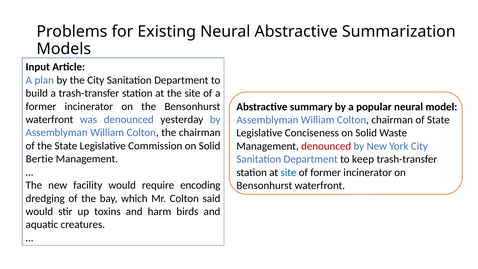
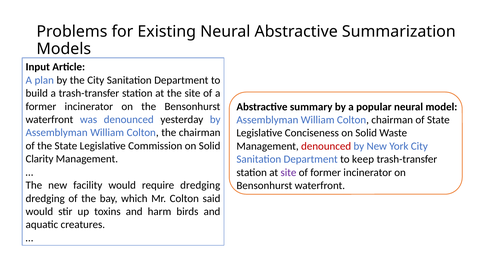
Bertie: Bertie -> Clarity
site at (288, 172) colour: blue -> purple
require encoding: encoding -> dredging
